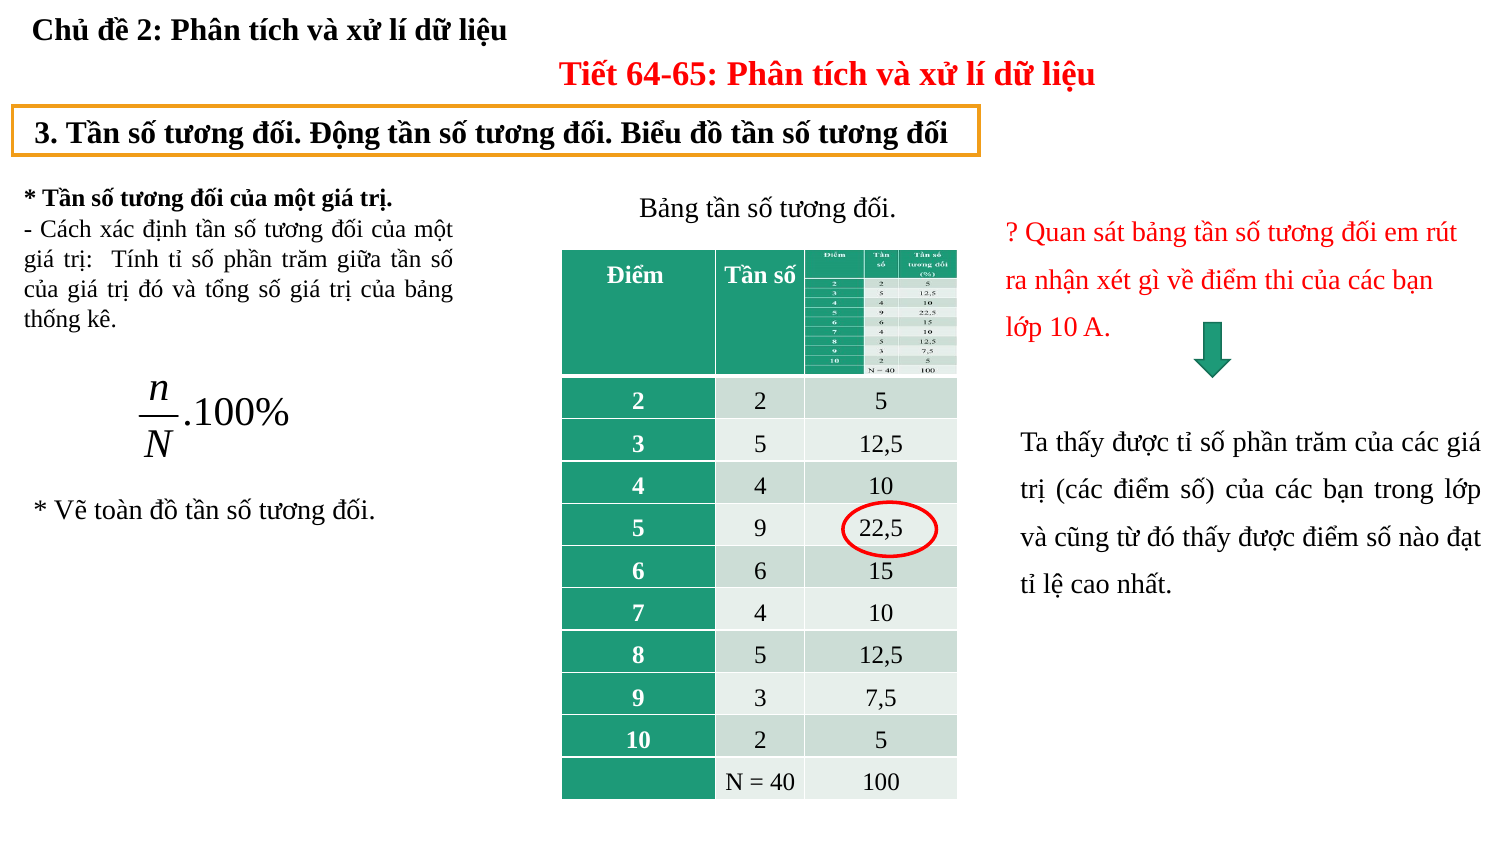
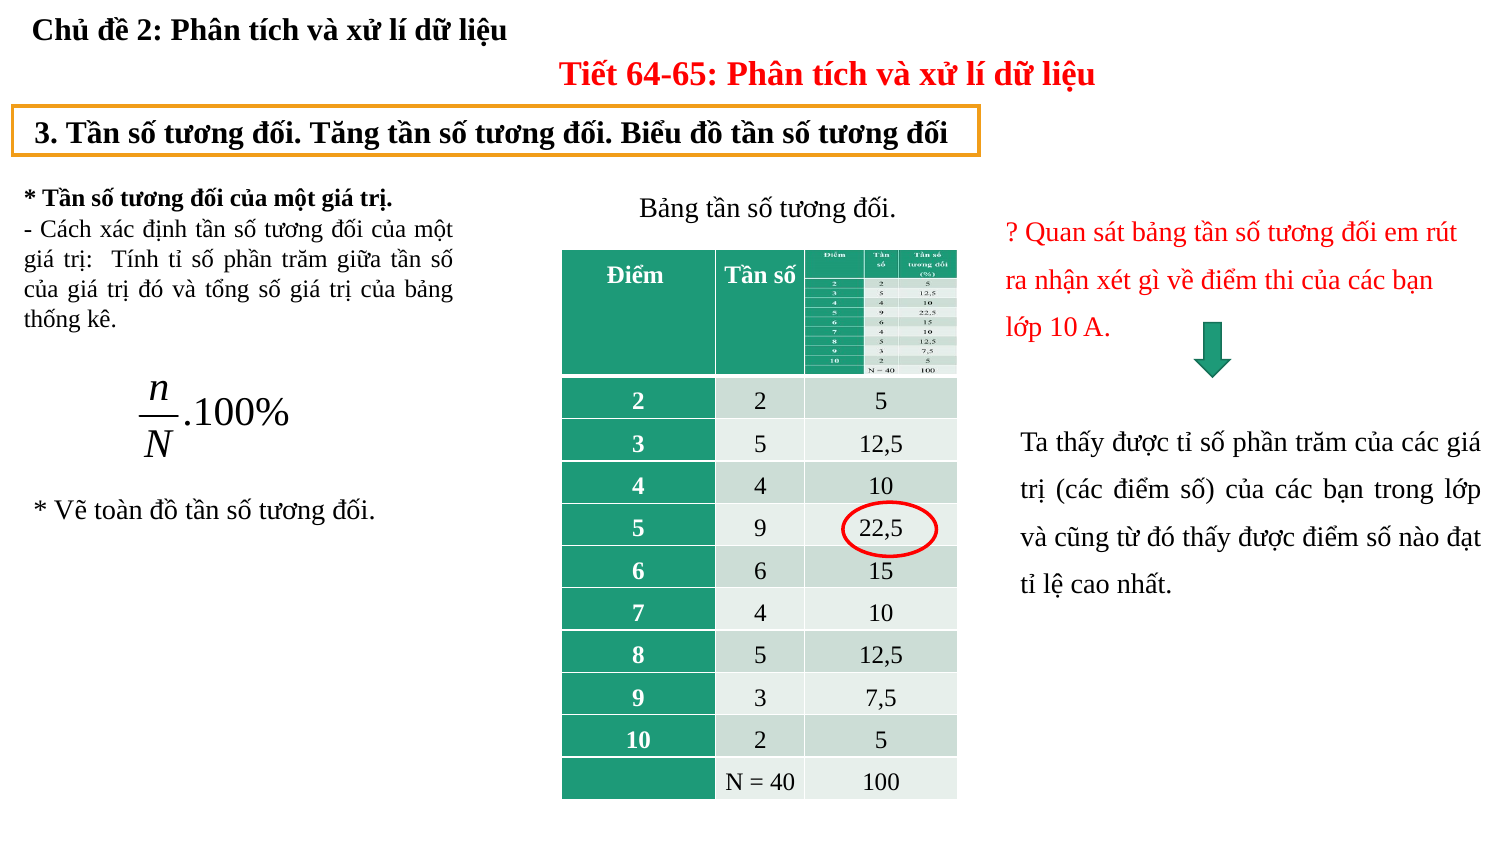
Động: Động -> Tăng
